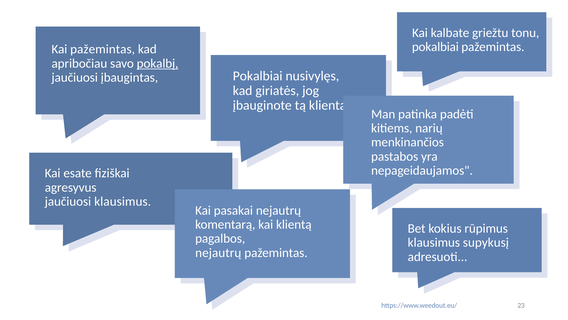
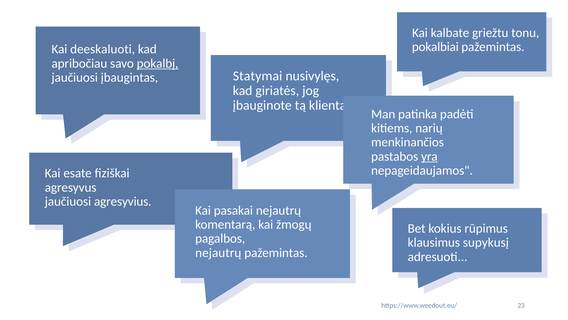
Kai pažemintas: pažemintas -> deeskaluoti
Pokalbiai at (258, 76): Pokalbiai -> Statymai
yra underline: none -> present
jaučiuosi klausimus: klausimus -> agresyvius
kai klientą: klientą -> žmogų
